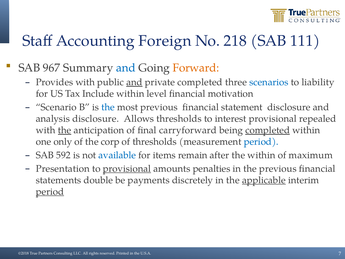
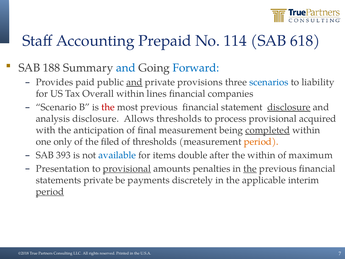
Foreign: Foreign -> Prepaid
218: 218 -> 114
111: 111 -> 618
967: 967 -> 188
Forward colour: orange -> blue
Provides with: with -> paid
private completed: completed -> provisions
Include: Include -> Overall
level: level -> lines
motivation: motivation -> companies
the at (108, 107) colour: blue -> red
disclosure at (289, 107) underline: none -> present
interest: interest -> process
repealed: repealed -> acquired
the at (65, 130) underline: present -> none
final carryforward: carryforward -> measurement
corp: corp -> filed
period at (261, 142) colour: blue -> orange
592: 592 -> 393
remain: remain -> double
the at (250, 168) underline: none -> present
statements double: double -> private
applicable underline: present -> none
